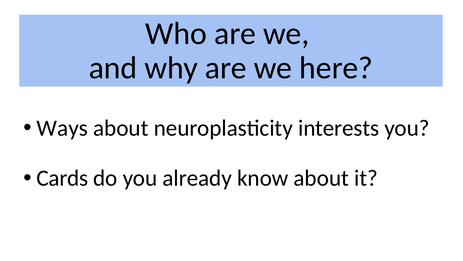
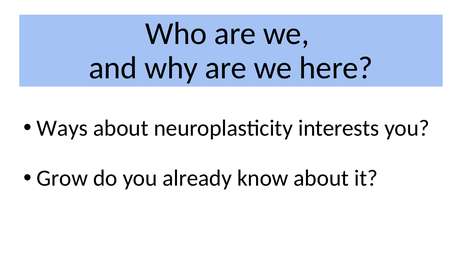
Cards: Cards -> Grow
